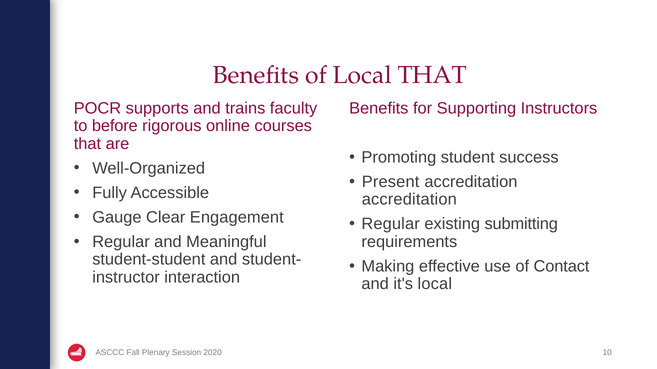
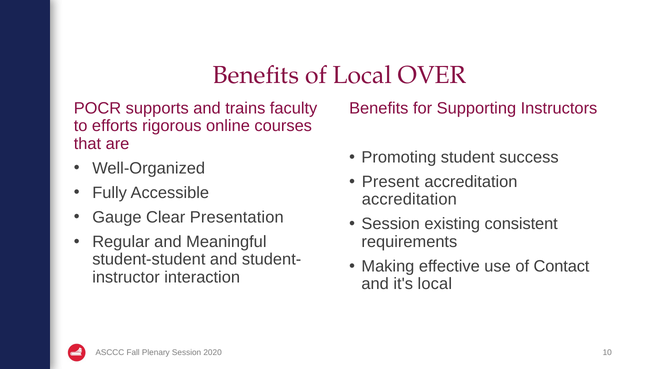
Local THAT: THAT -> OVER
before: before -> efforts
Engagement: Engagement -> Presentation
Regular at (391, 224): Regular -> Session
submitting: submitting -> consistent
